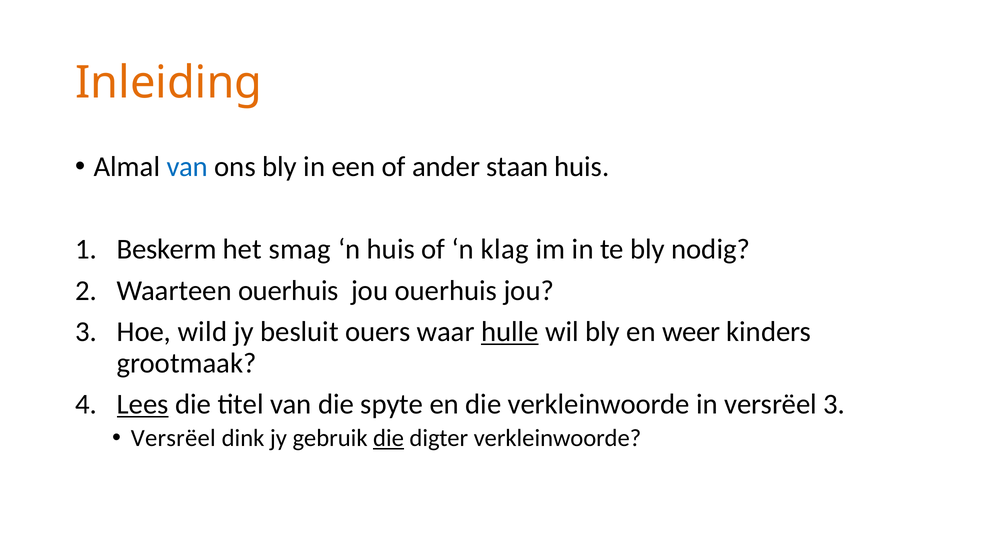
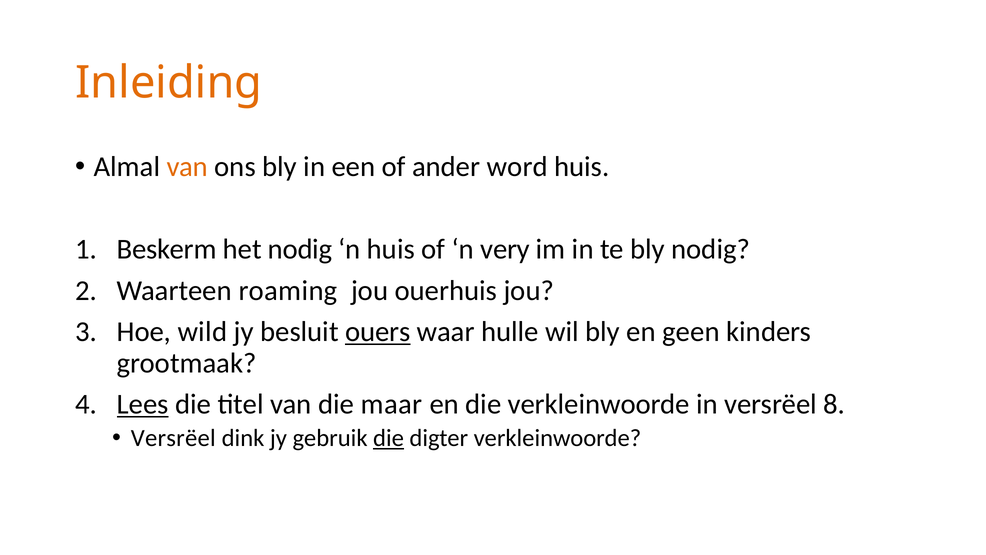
van at (187, 167) colour: blue -> orange
staan: staan -> word
het smag: smag -> nodig
klag: klag -> very
Waarteen ouerhuis: ouerhuis -> roaming
ouers underline: none -> present
hulle underline: present -> none
weer: weer -> geen
spyte: spyte -> maar
versrëel 3: 3 -> 8
